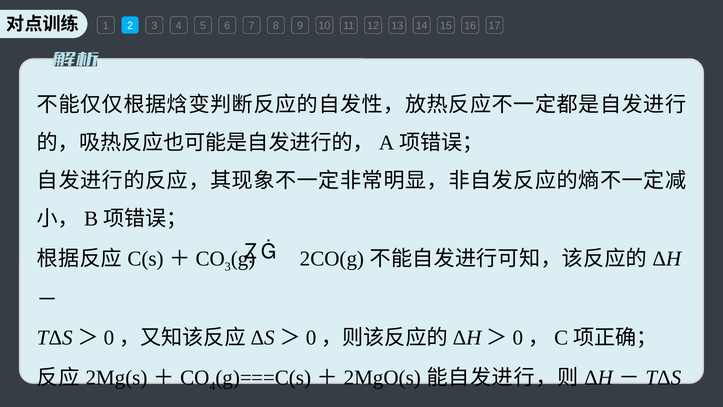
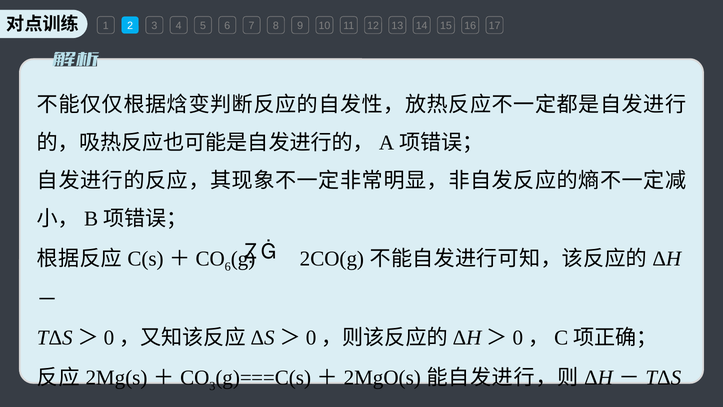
3 at (228, 267): 3 -> 6
4 at (212, 386): 4 -> 3
